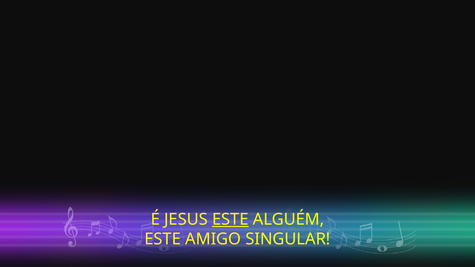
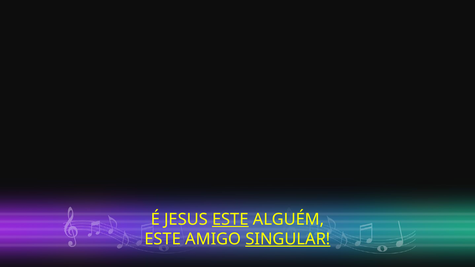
SINGULAR underline: none -> present
